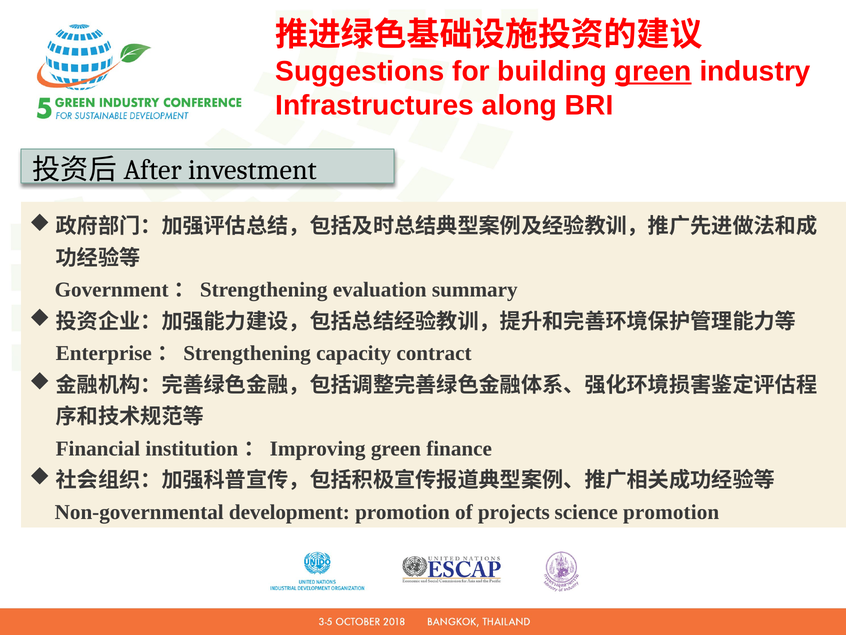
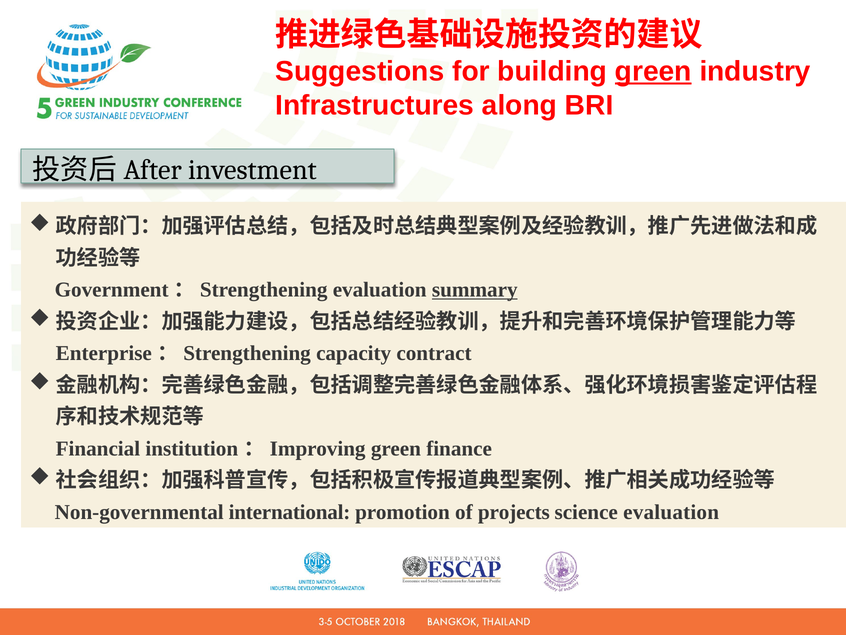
summary underline: none -> present
development: development -> international
science promotion: promotion -> evaluation
